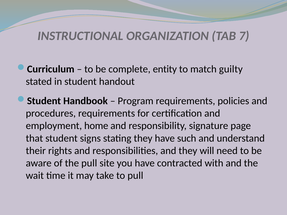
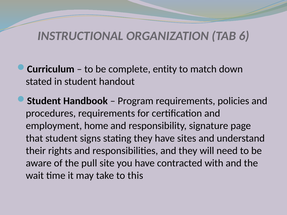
7: 7 -> 6
guilty: guilty -> down
such: such -> sites
to pull: pull -> this
